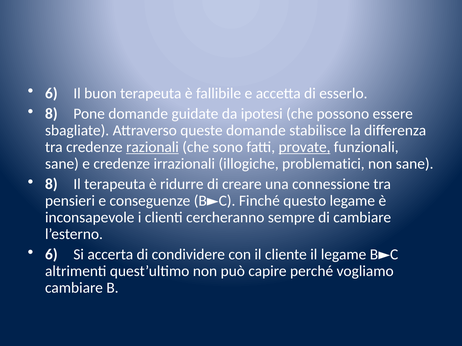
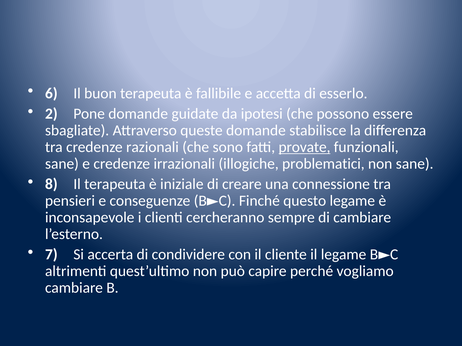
8 at (51, 114): 8 -> 2
razionali underline: present -> none
ridurre: ridurre -> iniziale
6 at (51, 255): 6 -> 7
